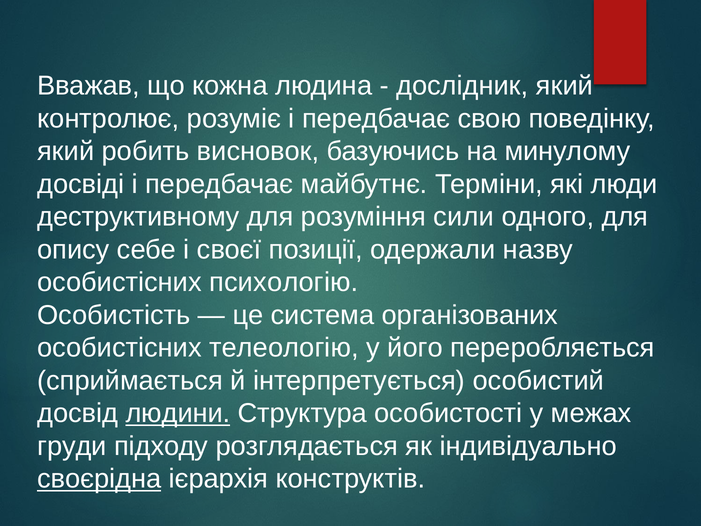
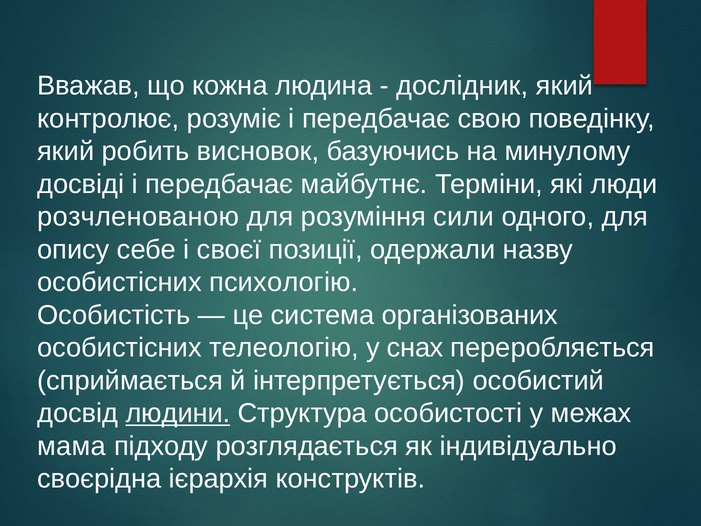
деструктивному: деструктивному -> розчленованою
його: його -> снах
груди: груди -> мама
своєрідна underline: present -> none
